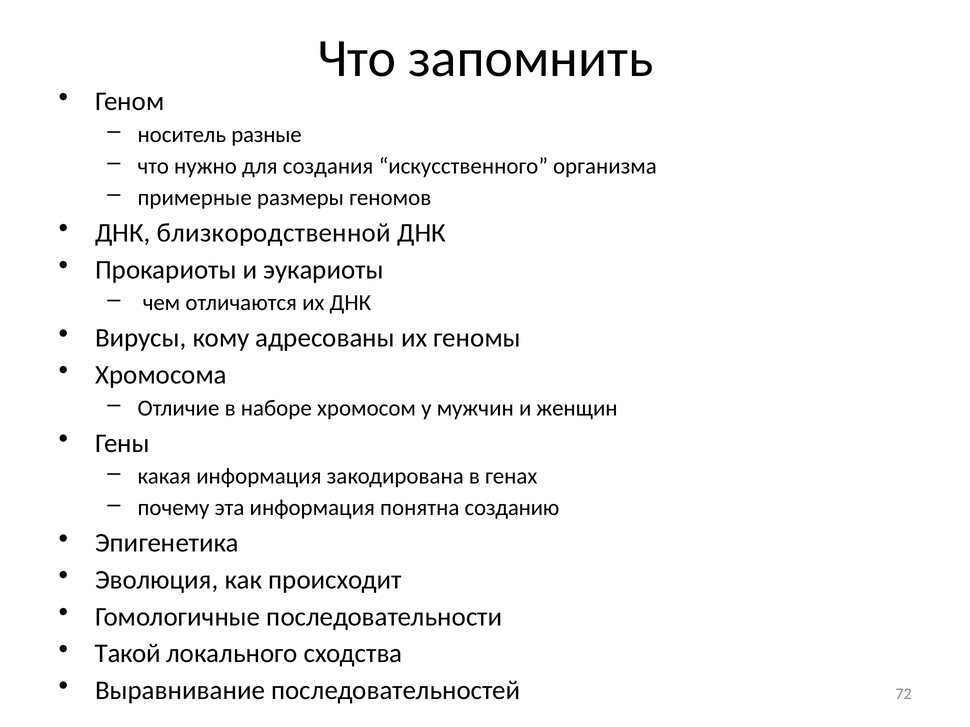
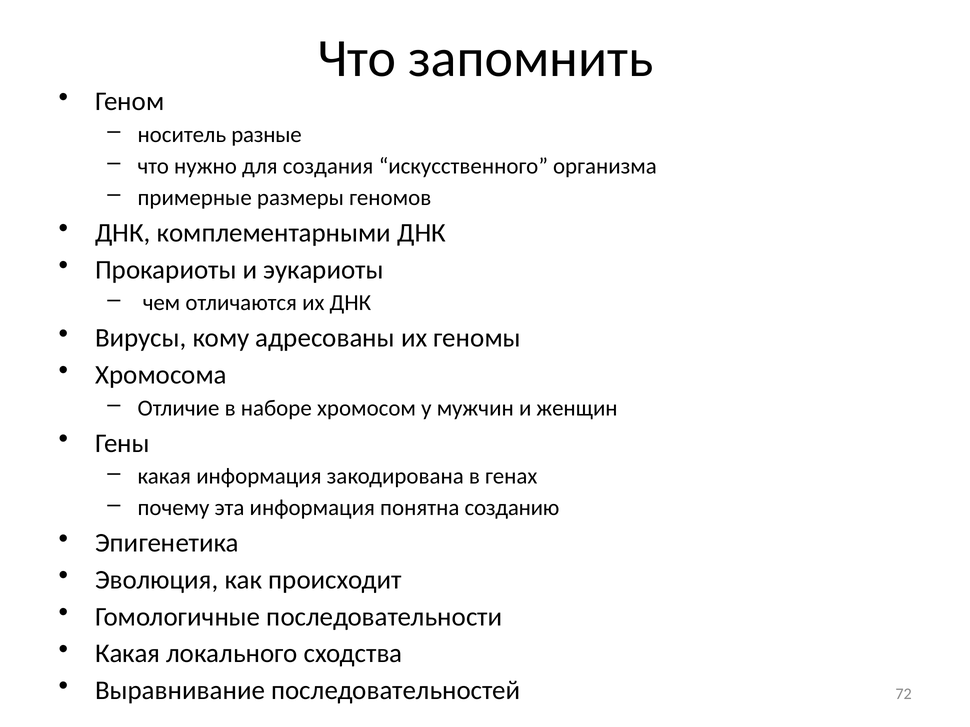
близкородственной: близкородственной -> комплементарными
Такой at (128, 654): Такой -> Какая
